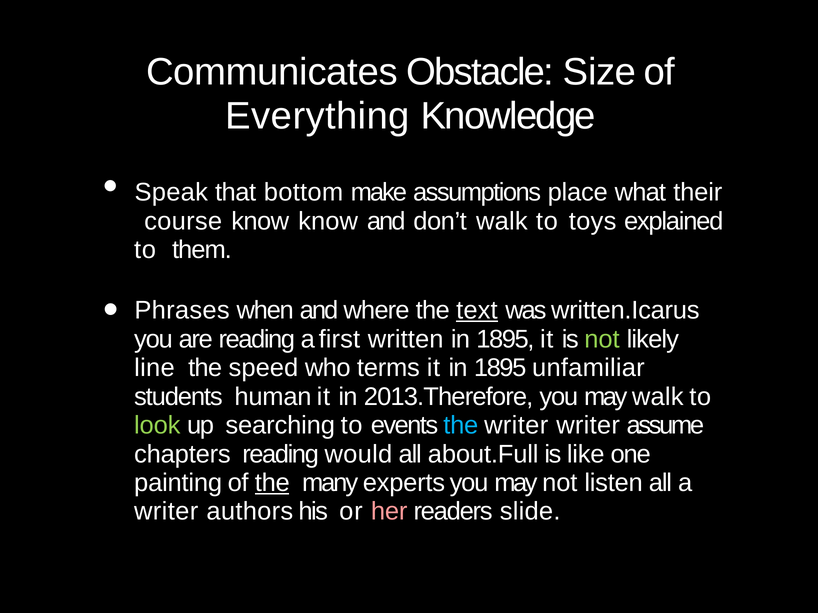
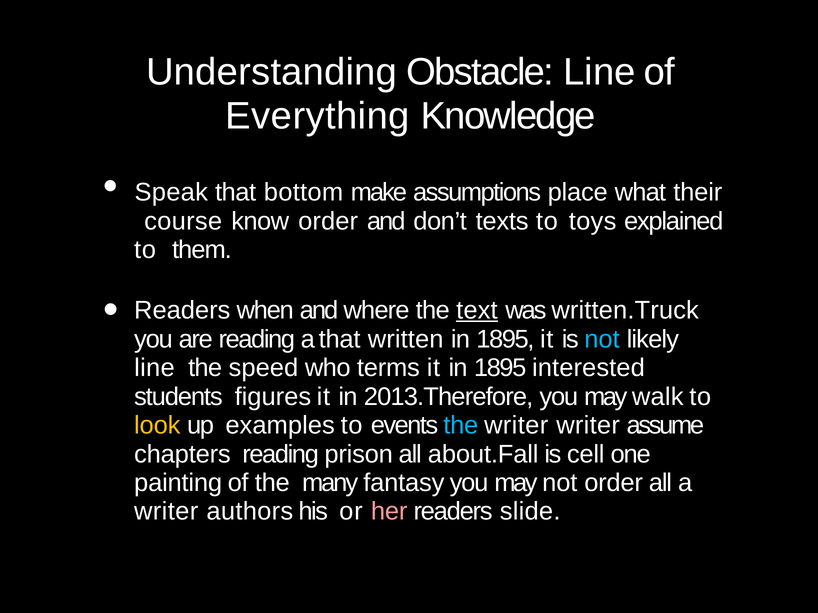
Communicates: Communicates -> Understanding
Obstacle Size: Size -> Line
know know: know -> order
don’t walk: walk -> texts
Phrases at (182, 311): Phrases -> Readers
written.Icarus: written.Icarus -> written.Truck
a first: first -> that
not at (602, 339) colour: light green -> light blue
unfamiliar: unfamiliar -> interested
human: human -> figures
look colour: light green -> yellow
searching: searching -> examples
would: would -> prison
about.Full: about.Full -> about.Fall
like: like -> cell
the at (272, 483) underline: present -> none
experts: experts -> fantasy
not listen: listen -> order
